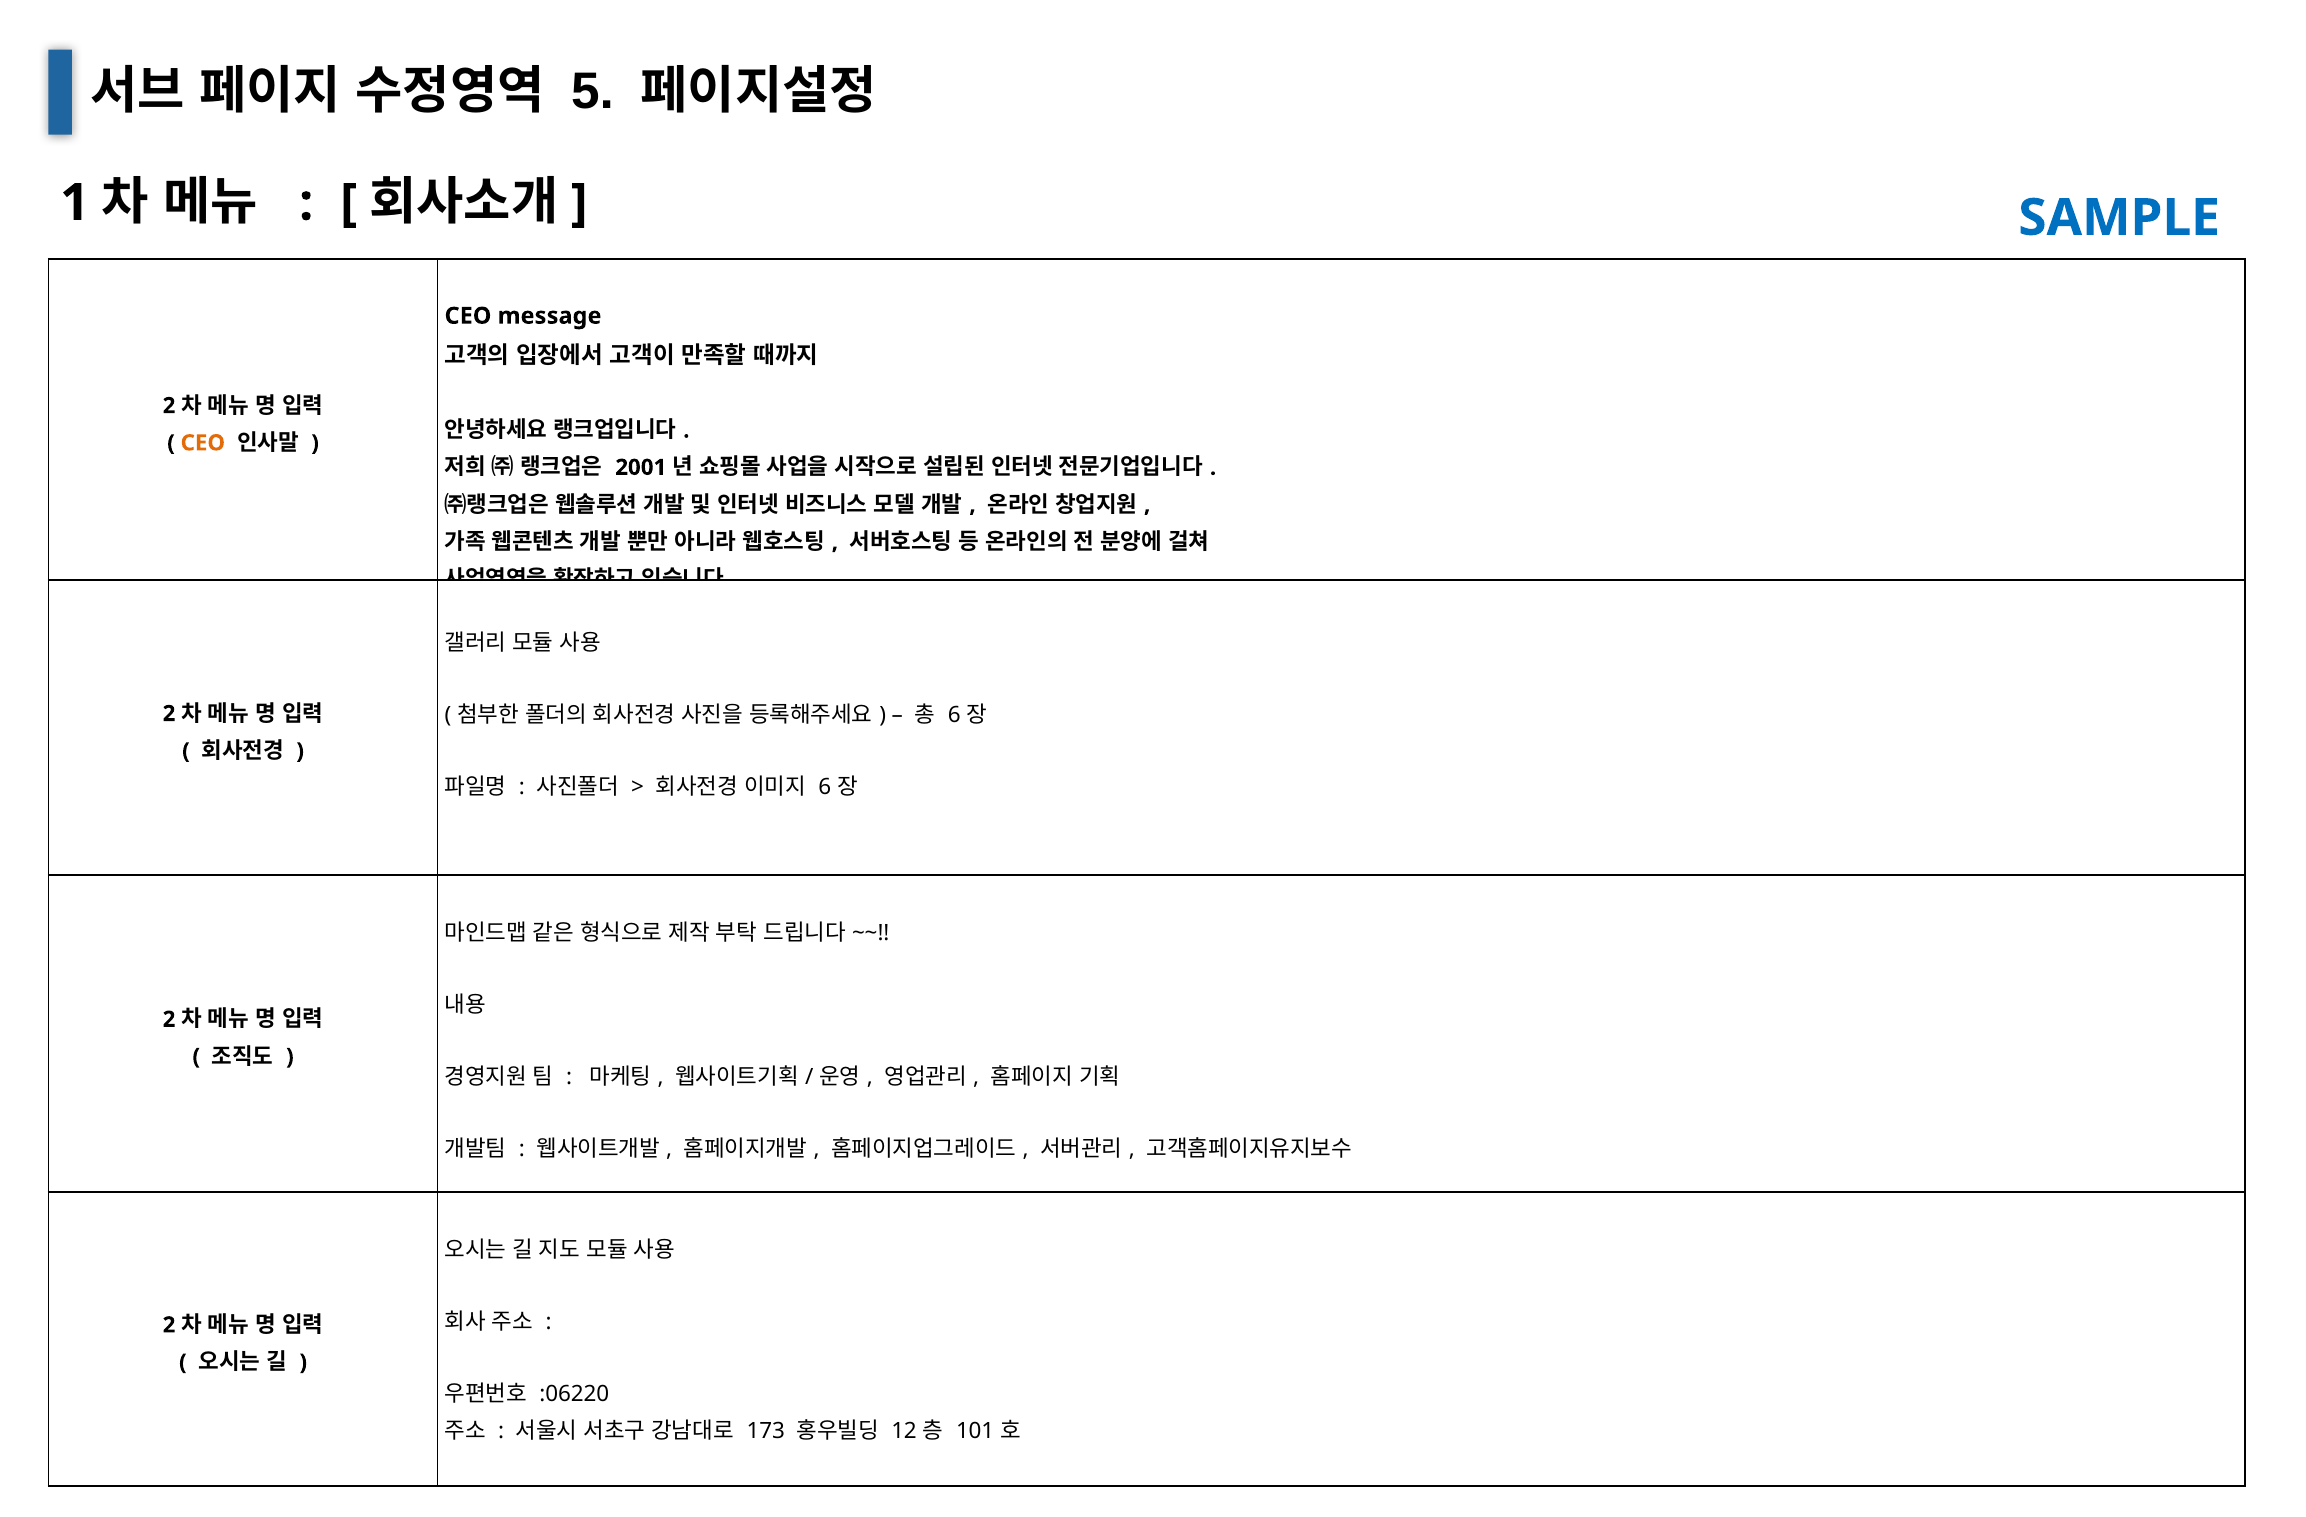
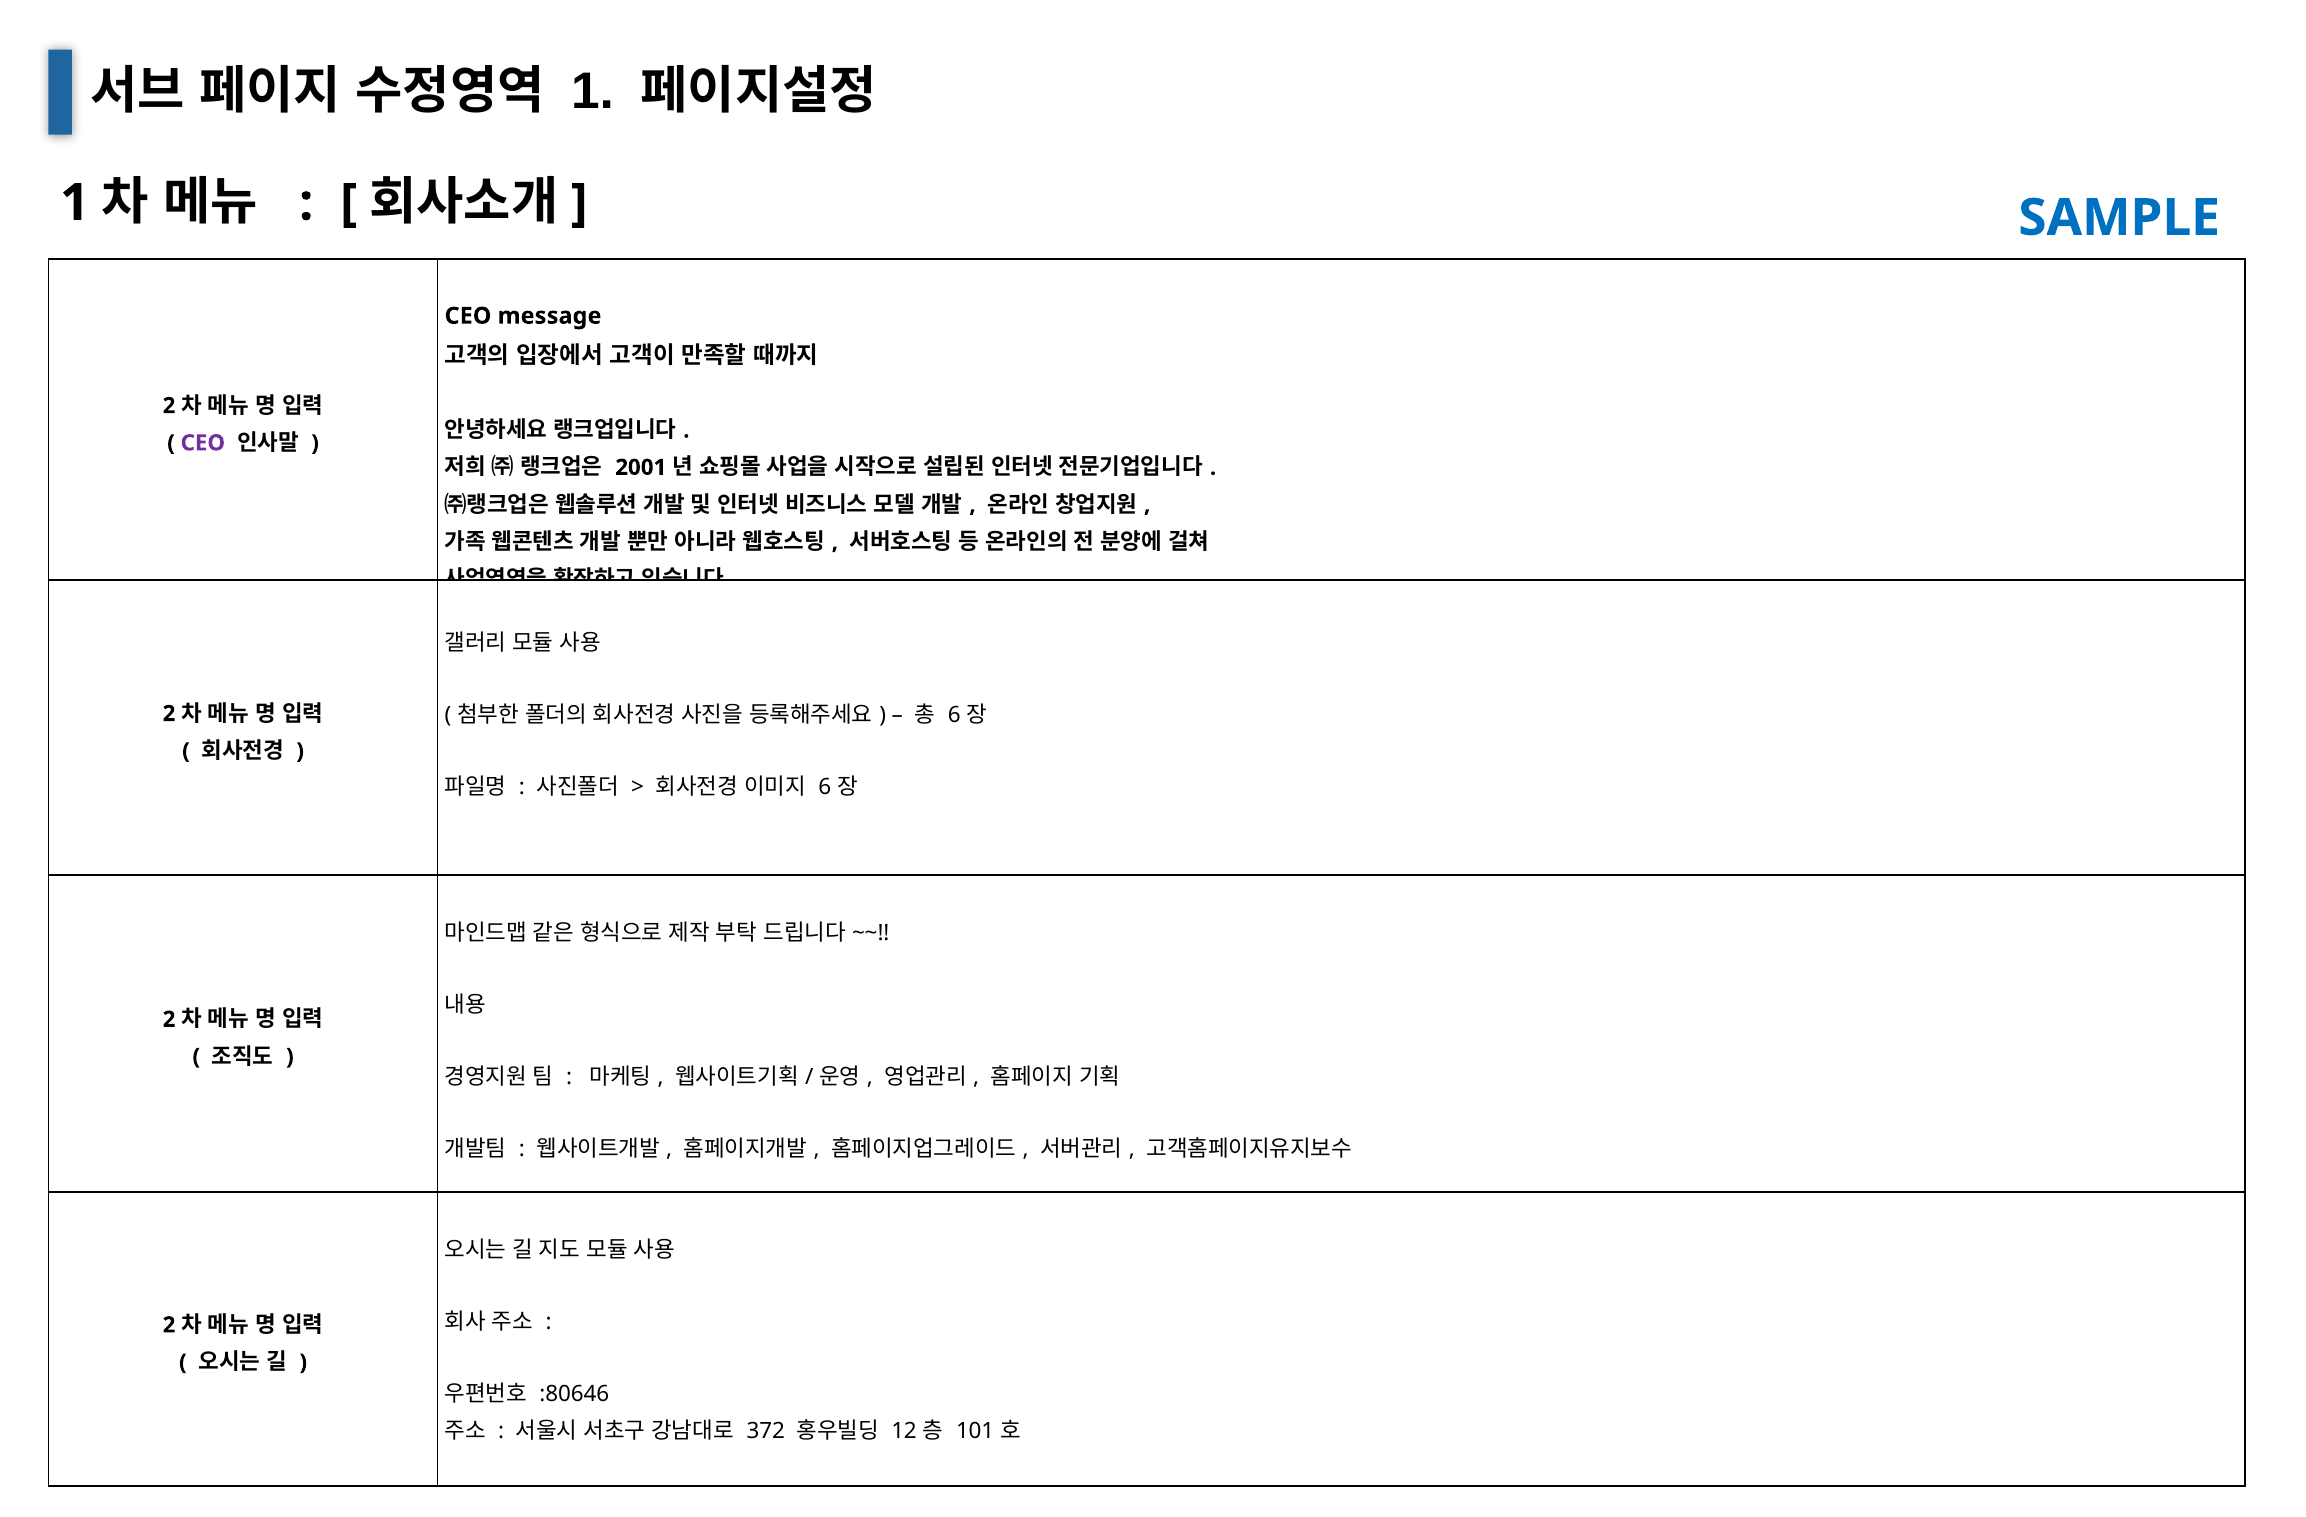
5 at (593, 92): 5 -> 1
CEO at (203, 443) colour: orange -> purple
:06220: :06220 -> :80646
173: 173 -> 372
